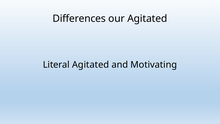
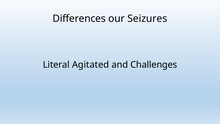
our Agitated: Agitated -> Seizures
Motivating: Motivating -> Challenges
